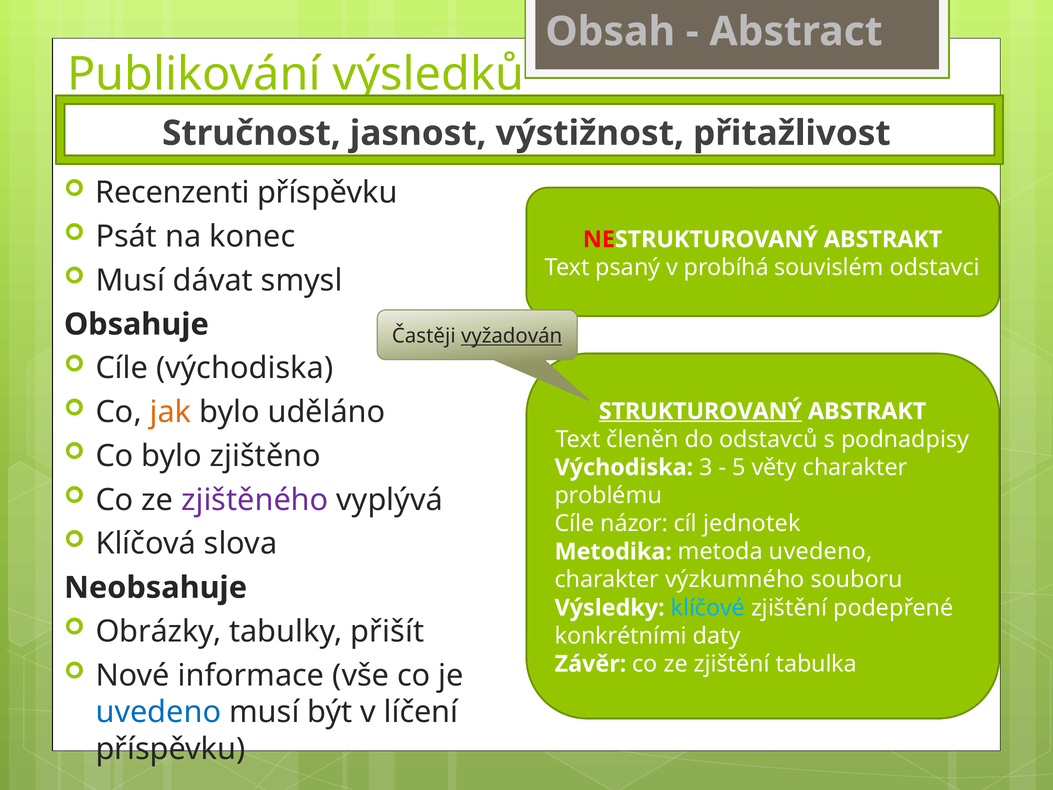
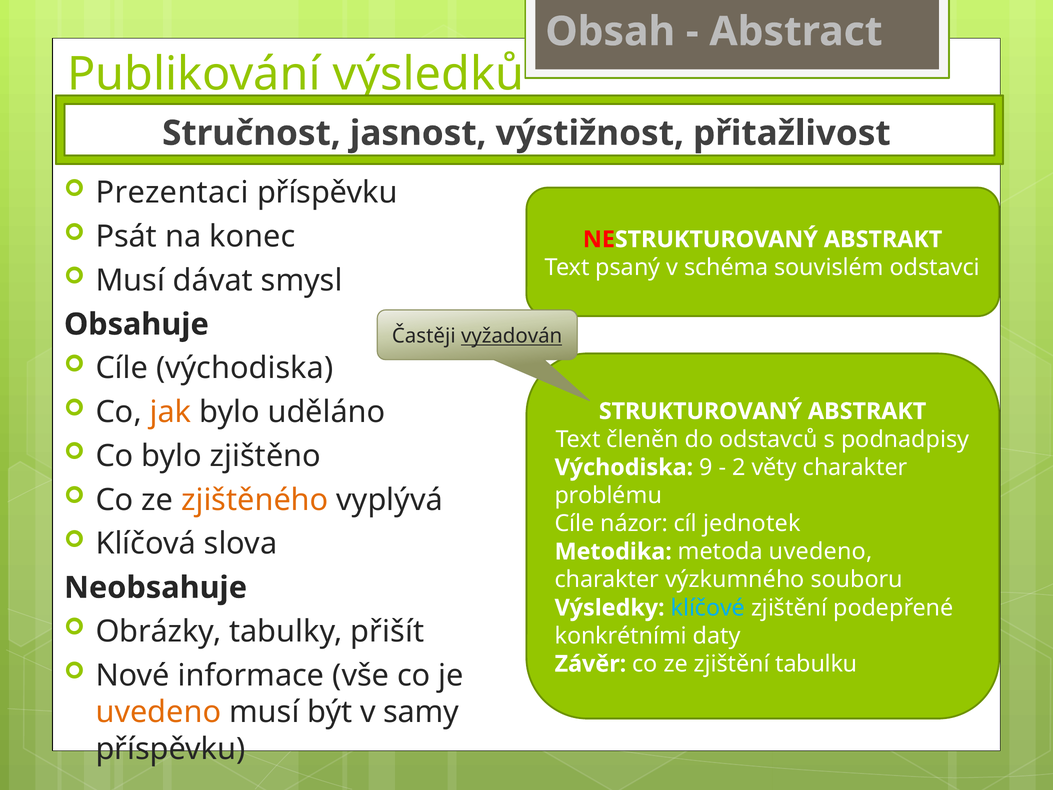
Recenzenti: Recenzenti -> Prezentaci
probíhá: probíhá -> schéma
STRUKTUROVANÝ underline: present -> none
3: 3 -> 9
5: 5 -> 2
zjištěného colour: purple -> orange
tabulka: tabulka -> tabulku
uvedeno at (158, 712) colour: blue -> orange
líčení: líčení -> samy
